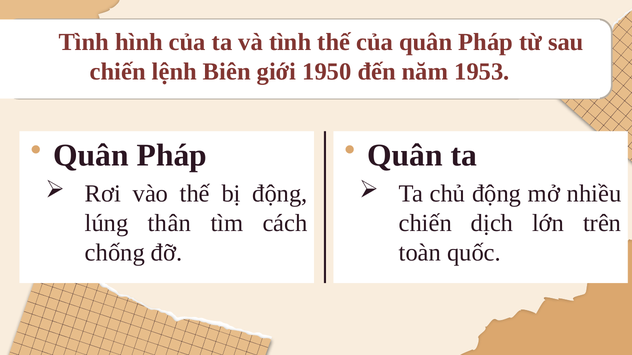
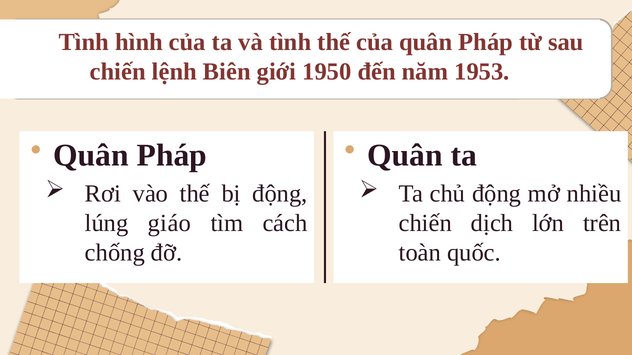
thân: thân -> giáo
